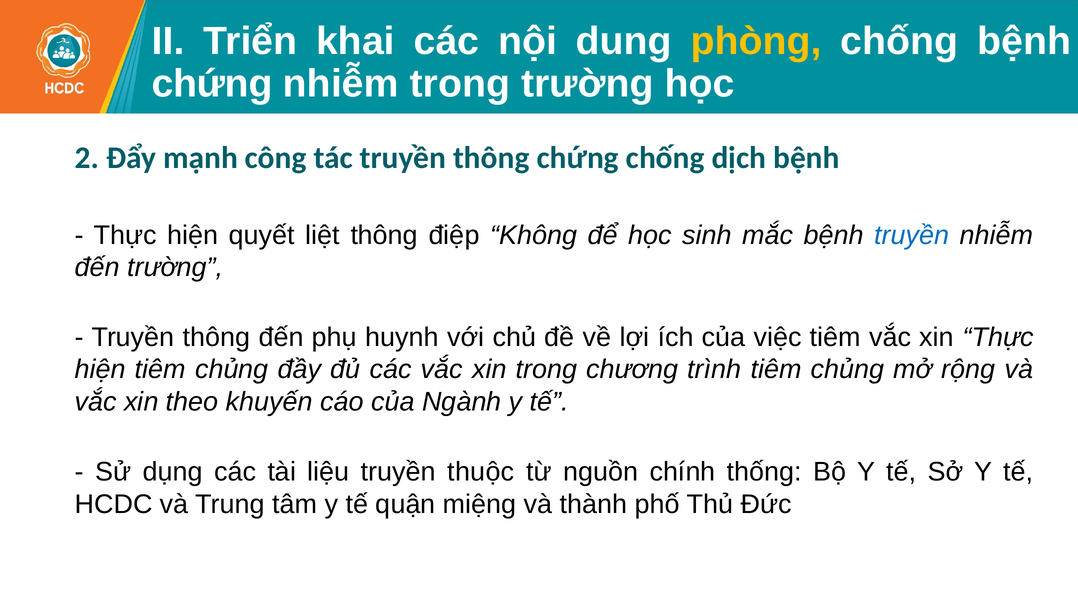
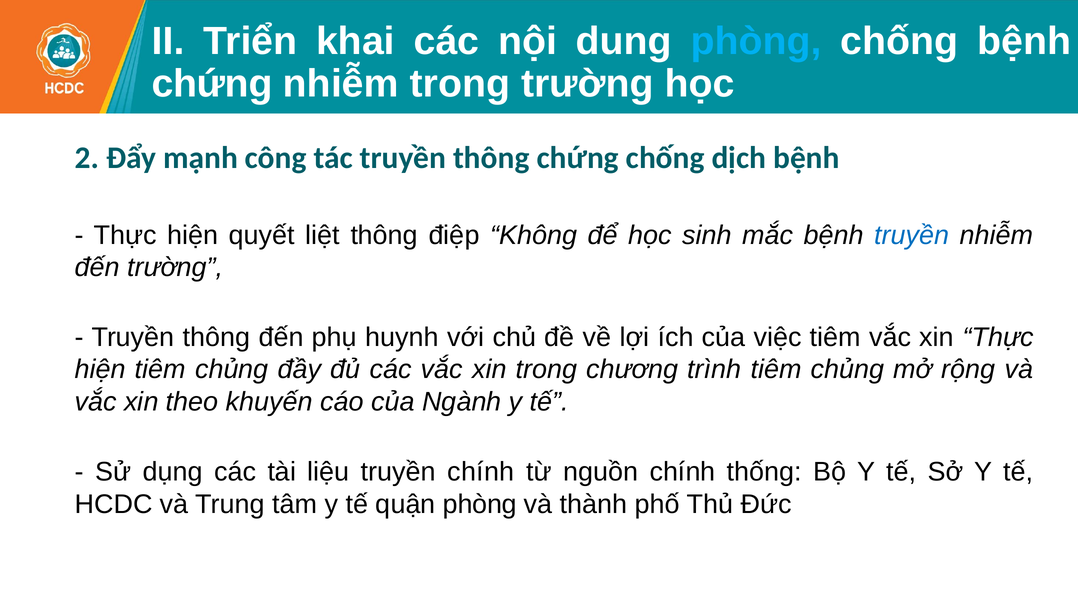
phòng at (756, 41) colour: yellow -> light blue
truyền thuộc: thuộc -> chính
quận miệng: miệng -> phòng
